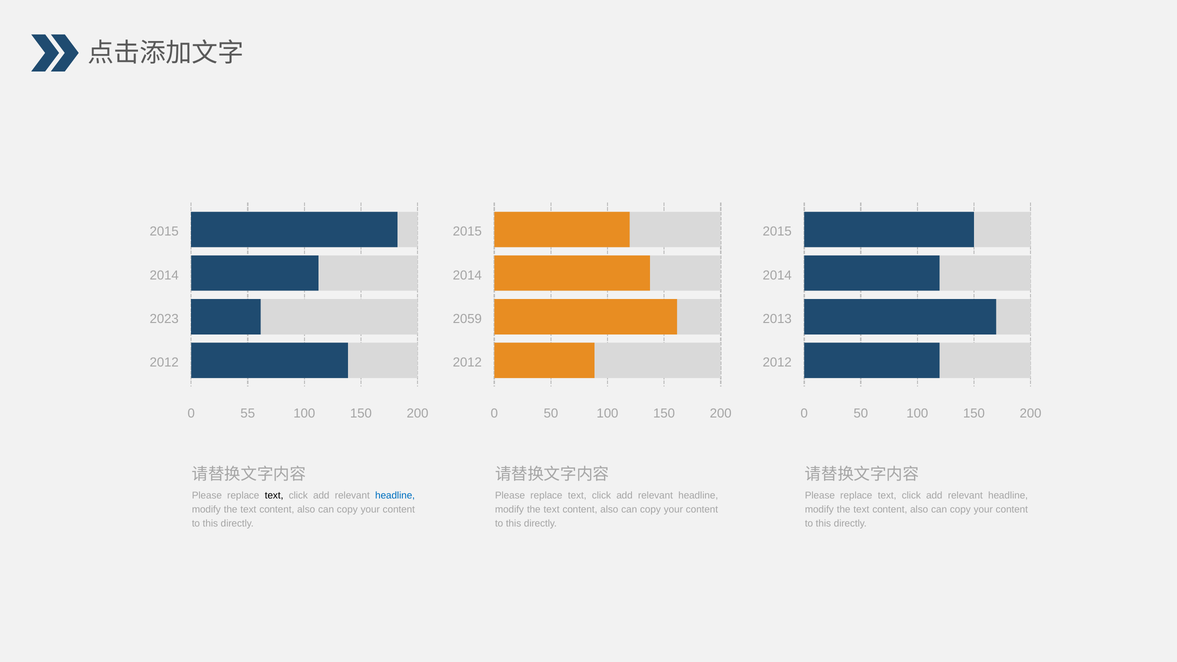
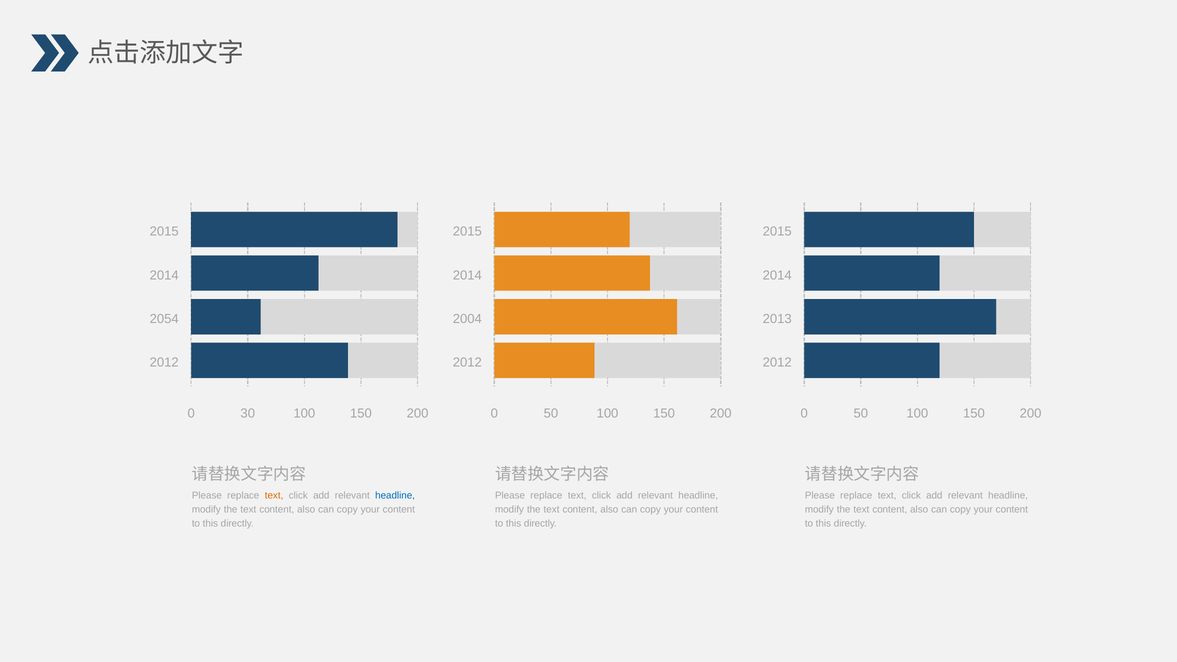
2023: 2023 -> 2054
2059: 2059 -> 2004
55: 55 -> 30
text at (274, 495) colour: black -> orange
